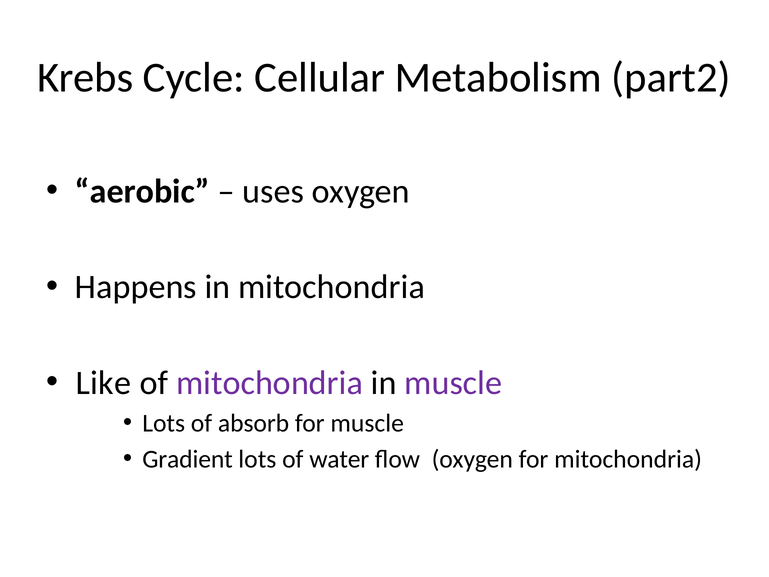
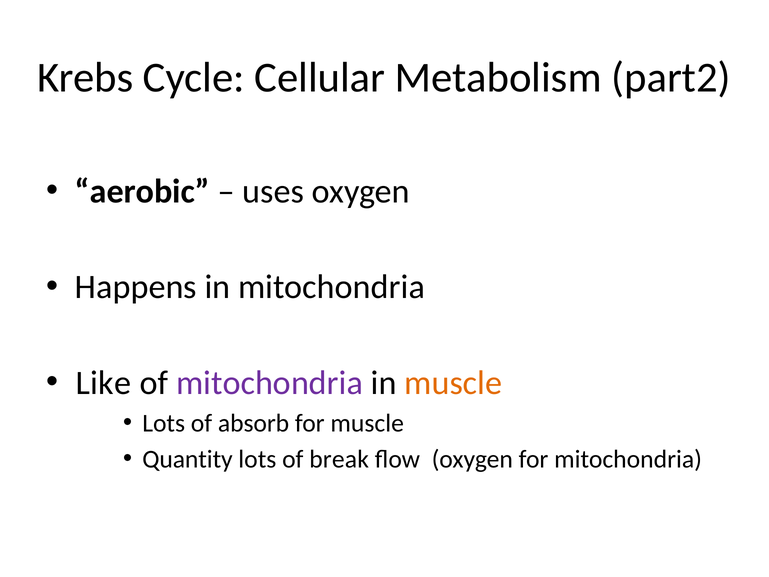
muscle at (453, 383) colour: purple -> orange
Gradient: Gradient -> Quantity
water: water -> break
